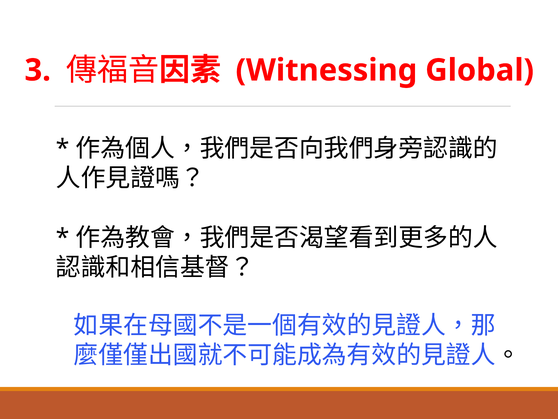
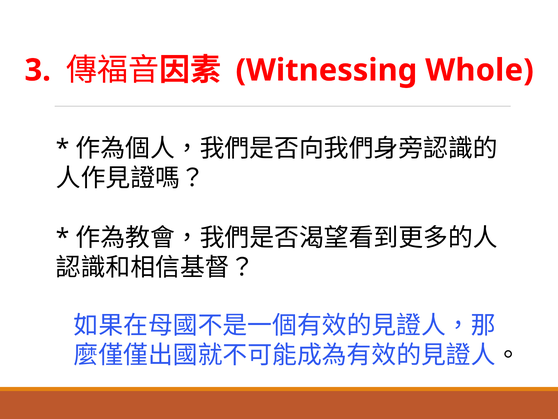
Global: Global -> Whole
